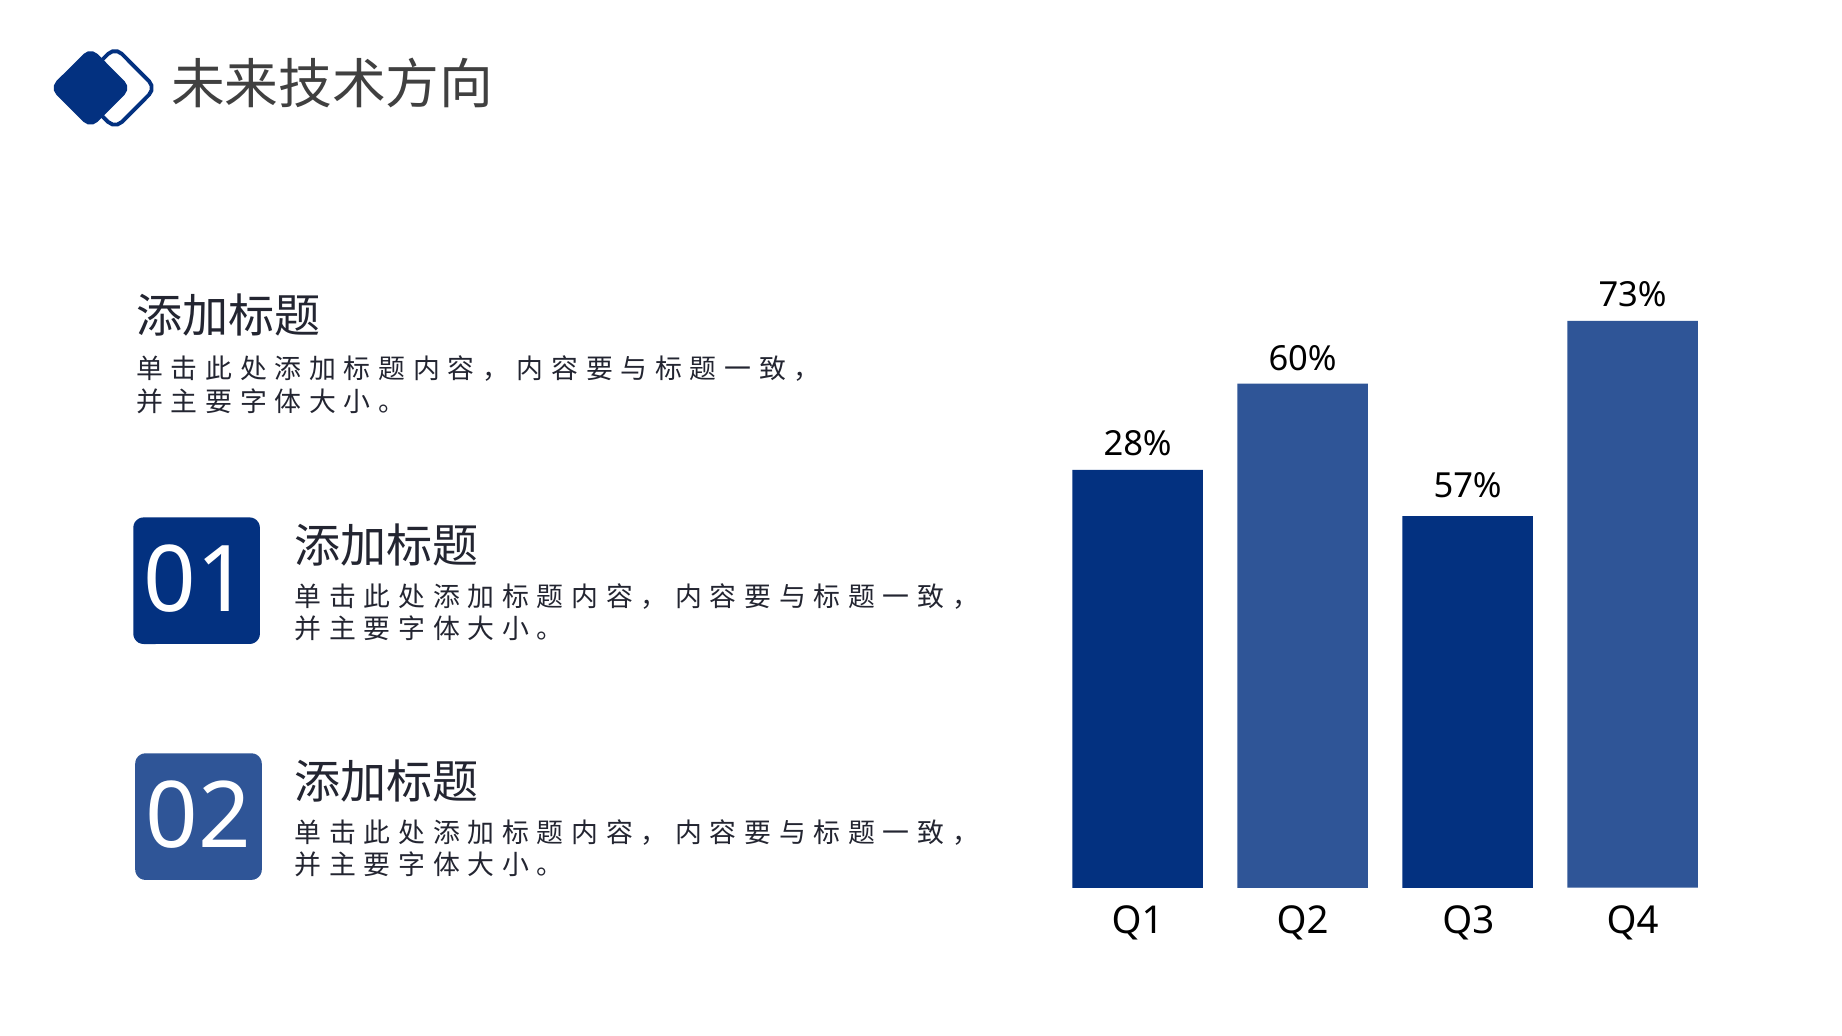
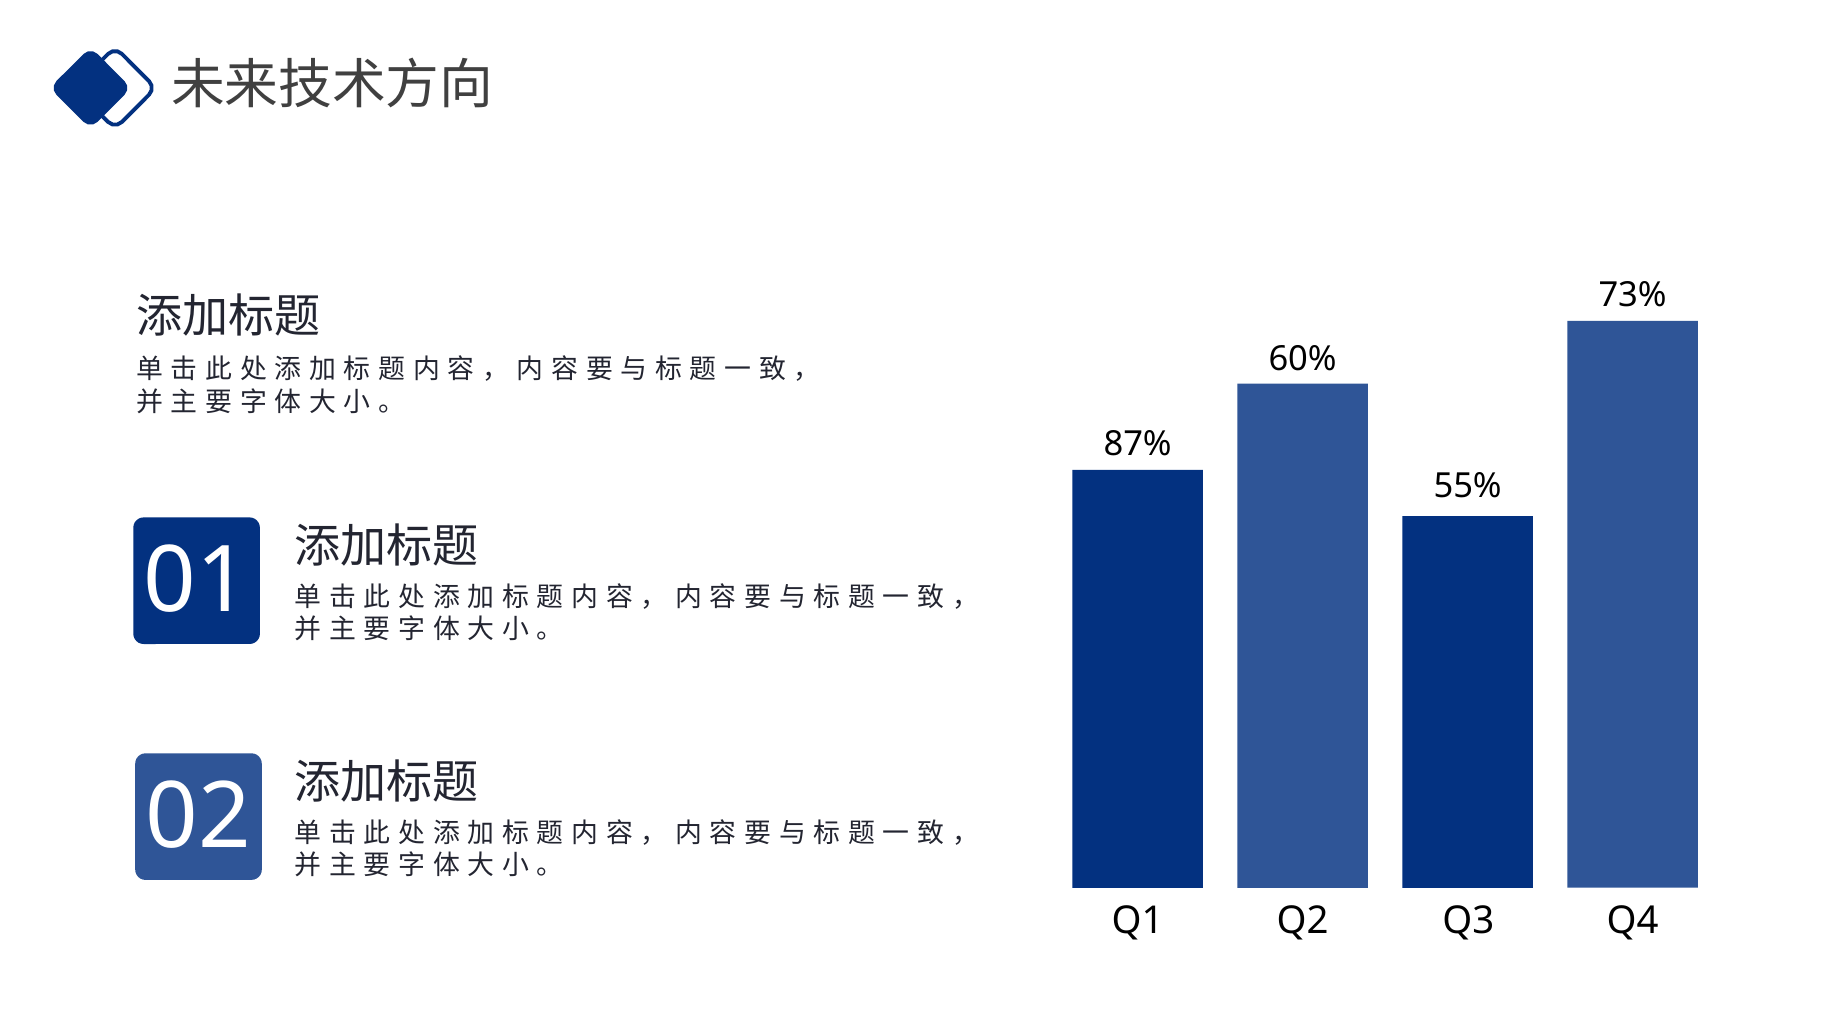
28%: 28% -> 87%
57%: 57% -> 55%
